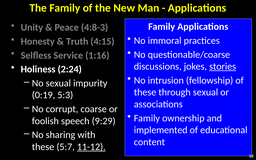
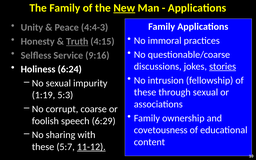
New underline: none -> present
4:8-3: 4:8-3 -> 4:4-3
Truth underline: none -> present
1:16: 1:16 -> 9:16
2:24: 2:24 -> 6:24
0:19: 0:19 -> 1:19
9:29: 9:29 -> 6:29
implemented: implemented -> covetousness
